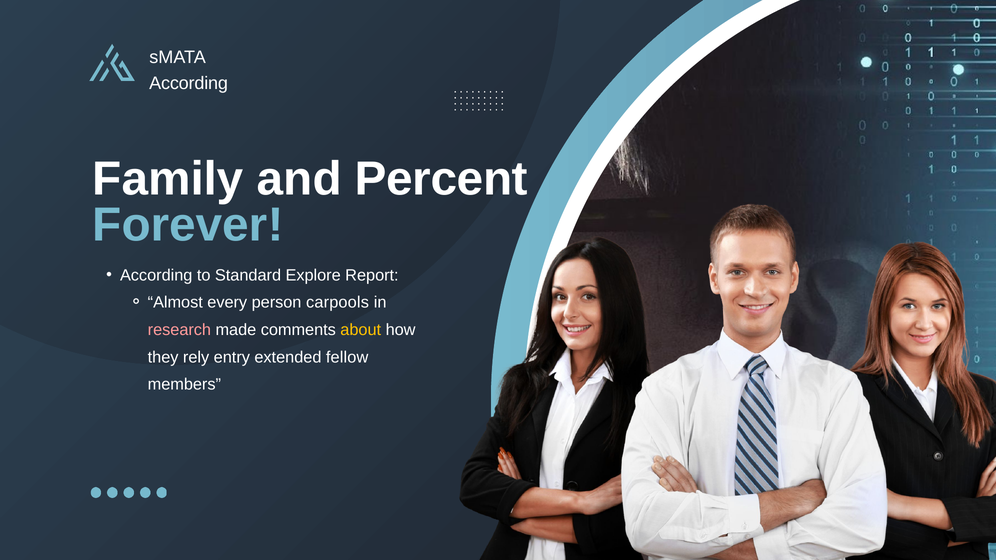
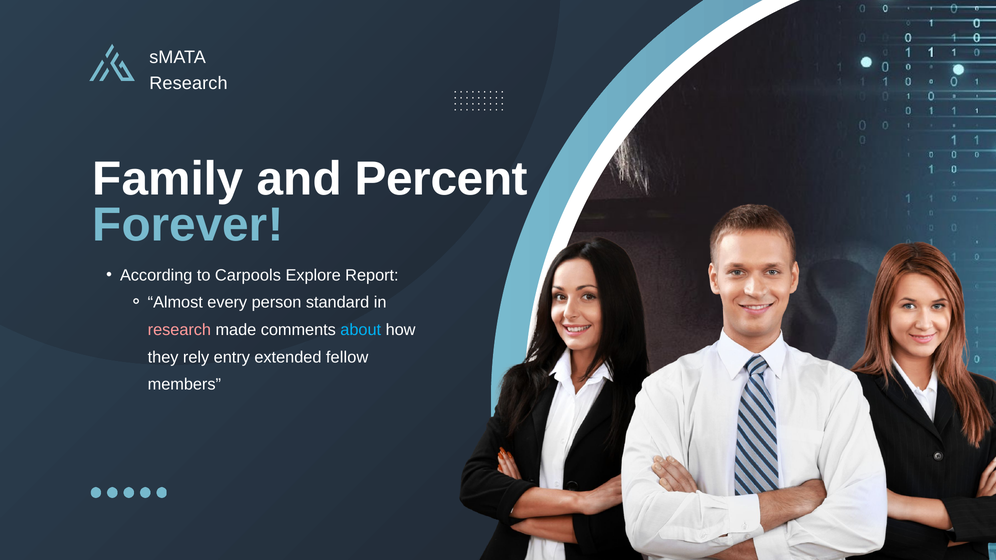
According at (189, 83): According -> Research
Standard: Standard -> Carpools
carpools: carpools -> standard
about colour: yellow -> light blue
